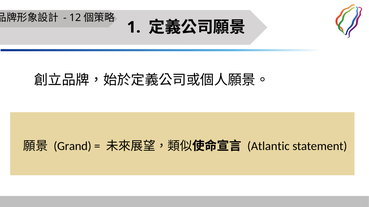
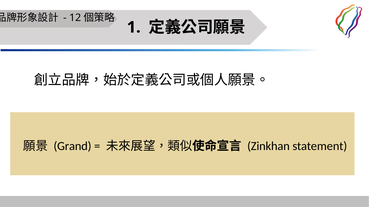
Atlantic: Atlantic -> Zinkhan
